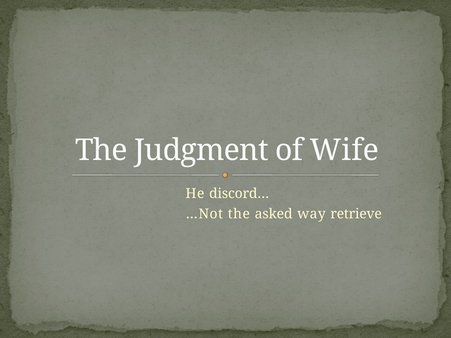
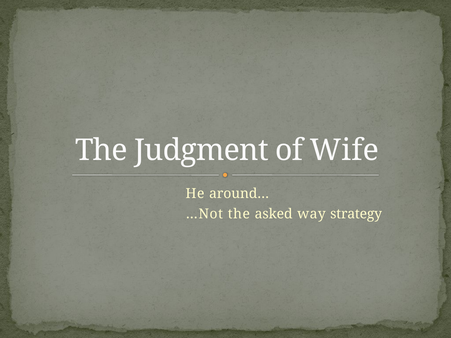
discord…: discord… -> around…
retrieve: retrieve -> strategy
